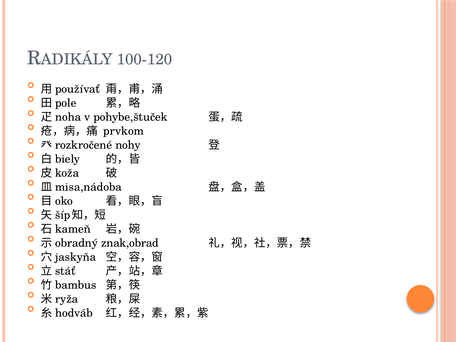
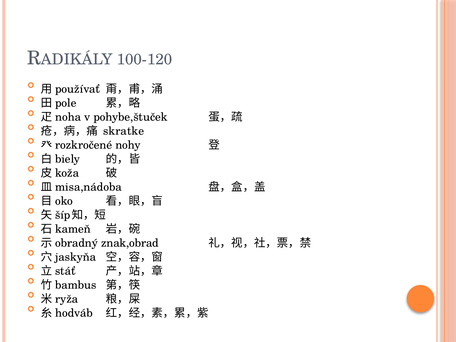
prvkom: prvkom -> skratke
